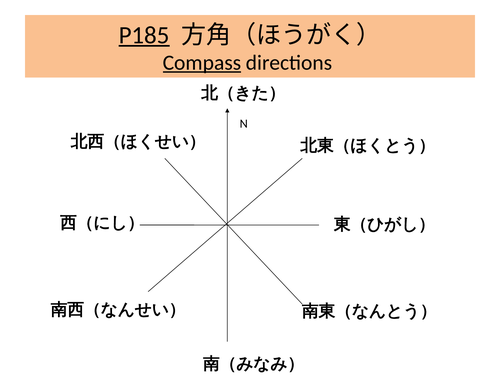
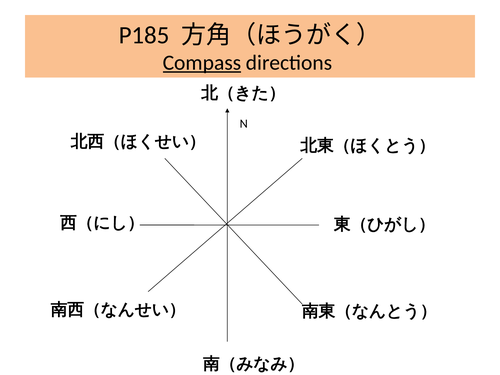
P185 underline: present -> none
